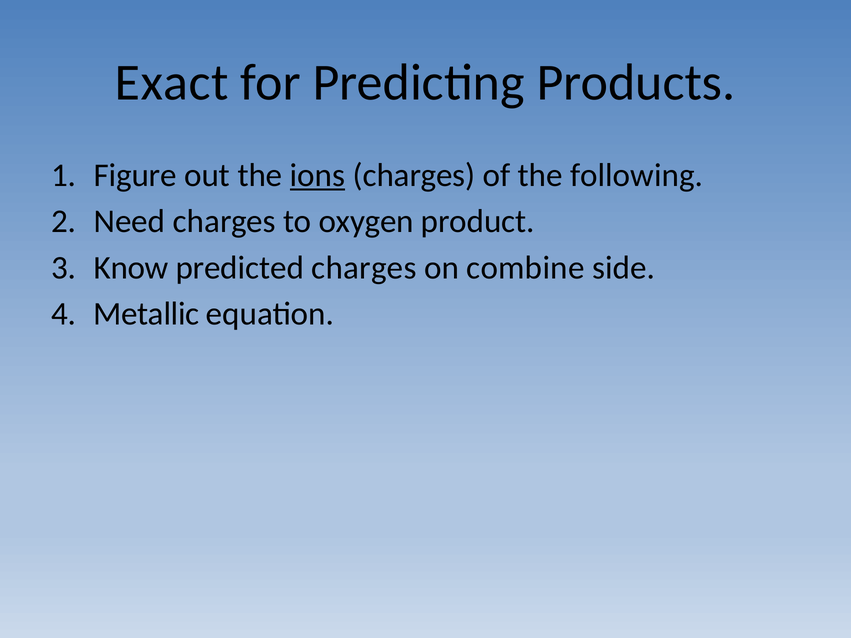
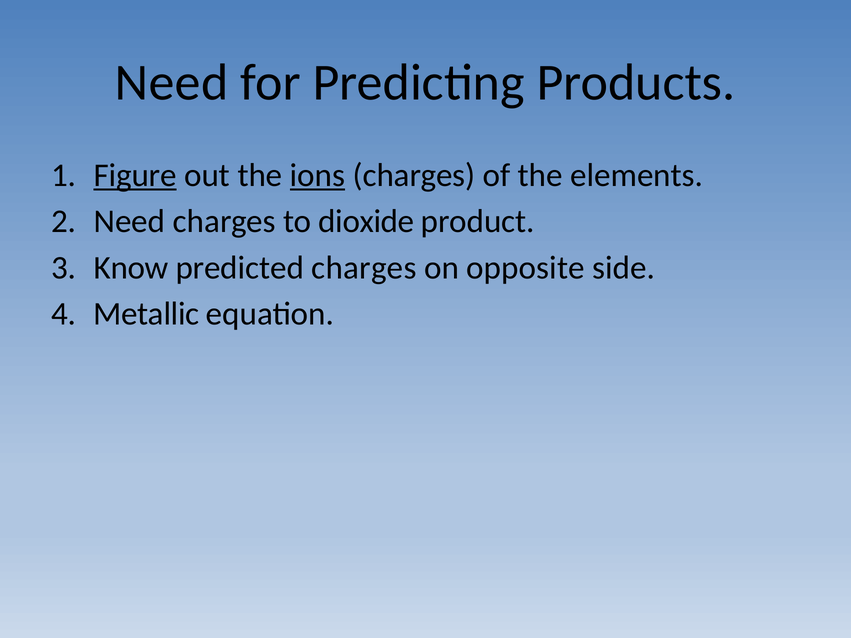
Exact at (172, 82): Exact -> Need
Figure underline: none -> present
following: following -> elements
oxygen: oxygen -> dioxide
combine: combine -> opposite
